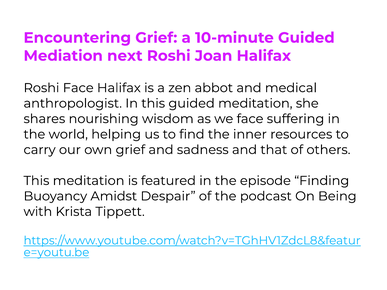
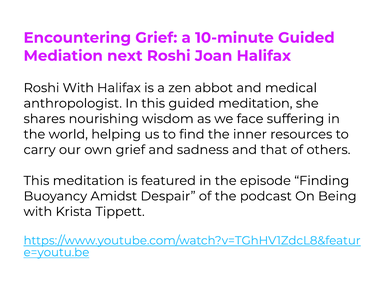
Roshi Face: Face -> With
